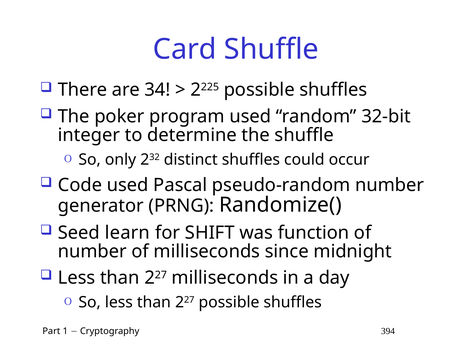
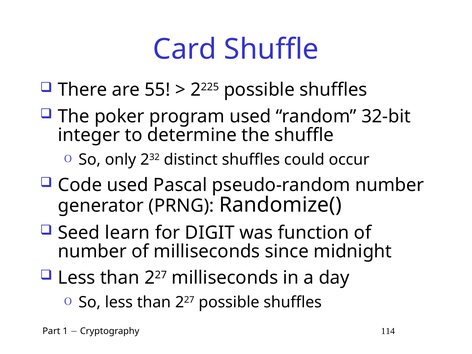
34: 34 -> 55
SHIFT: SHIFT -> DIGIT
394: 394 -> 114
